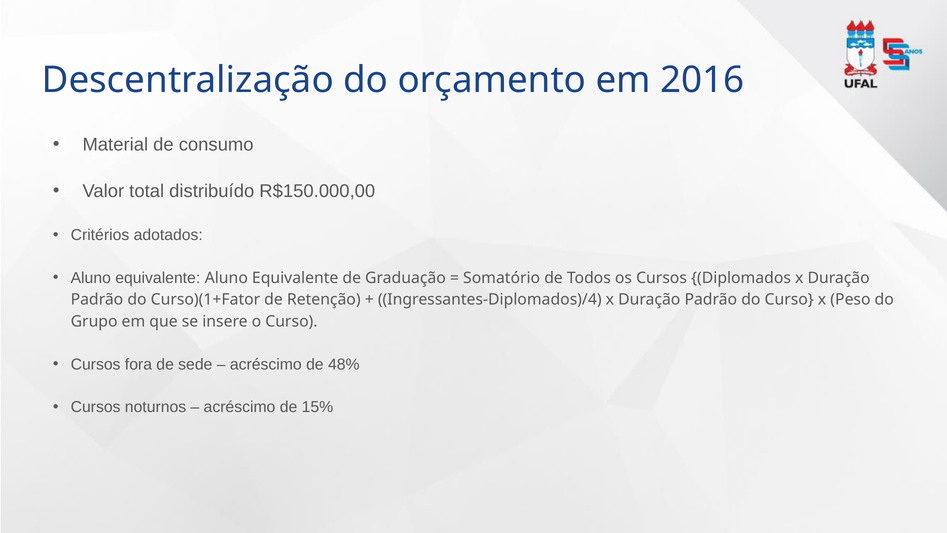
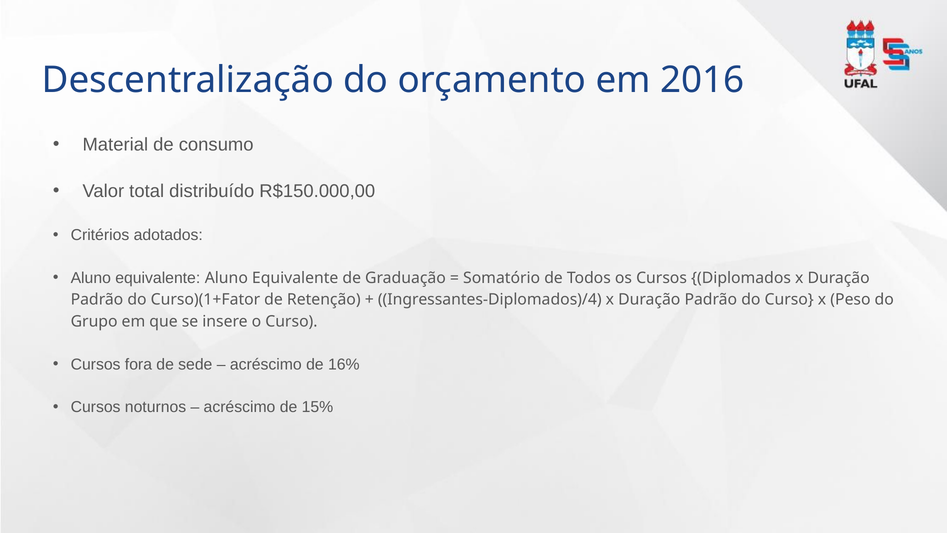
48%: 48% -> 16%
